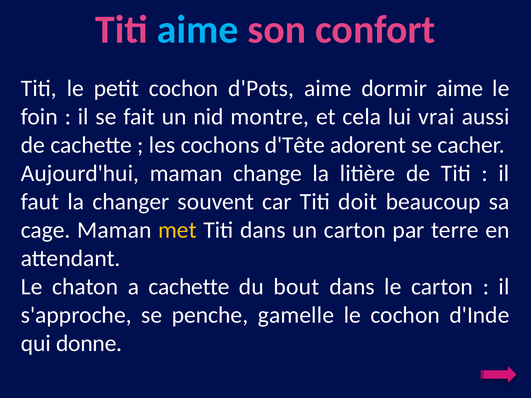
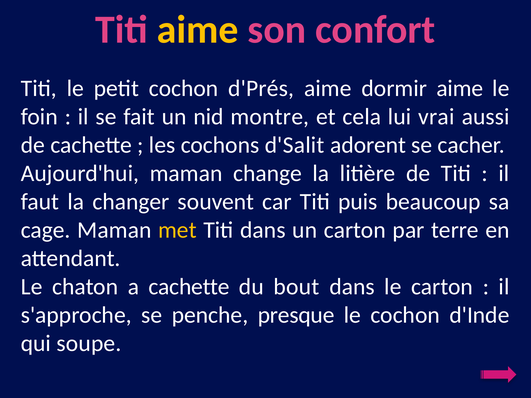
aime at (198, 30) colour: light blue -> yellow
d'Pots: d'Pots -> d'Prés
d'Tête: d'Tête -> d'Salit
doit: doit -> puis
gamelle: gamelle -> presque
donne: donne -> soupe
